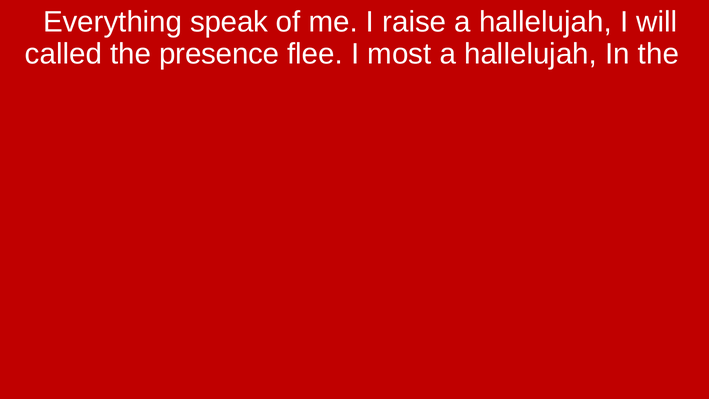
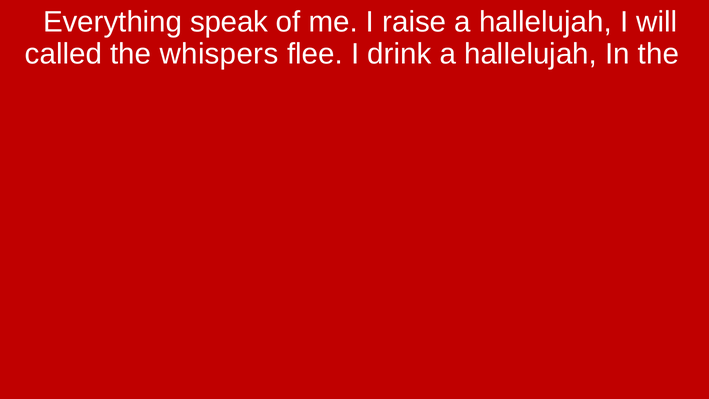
presence: presence -> whispers
most: most -> drink
